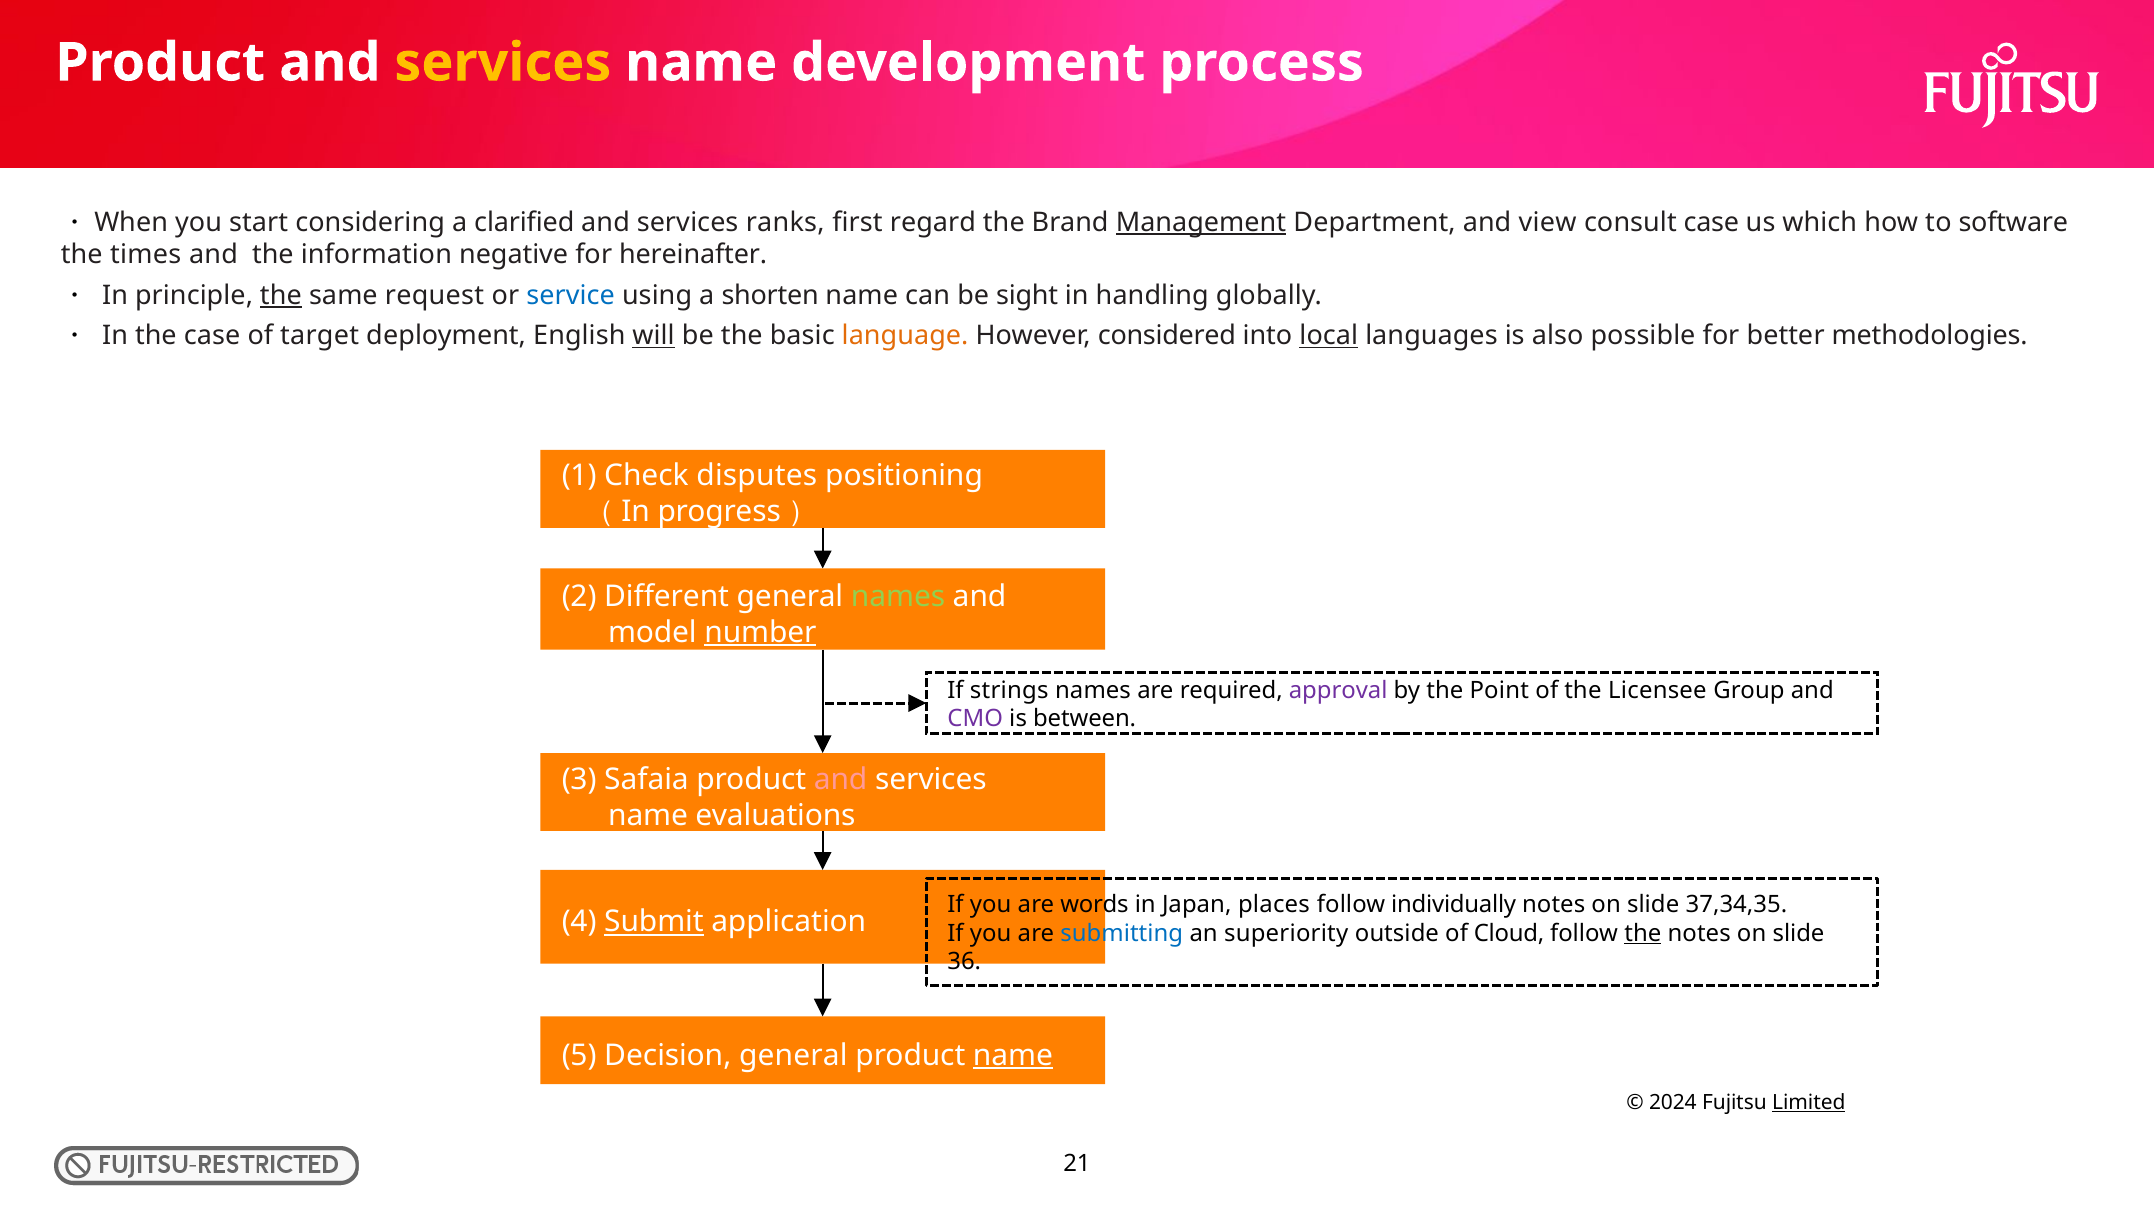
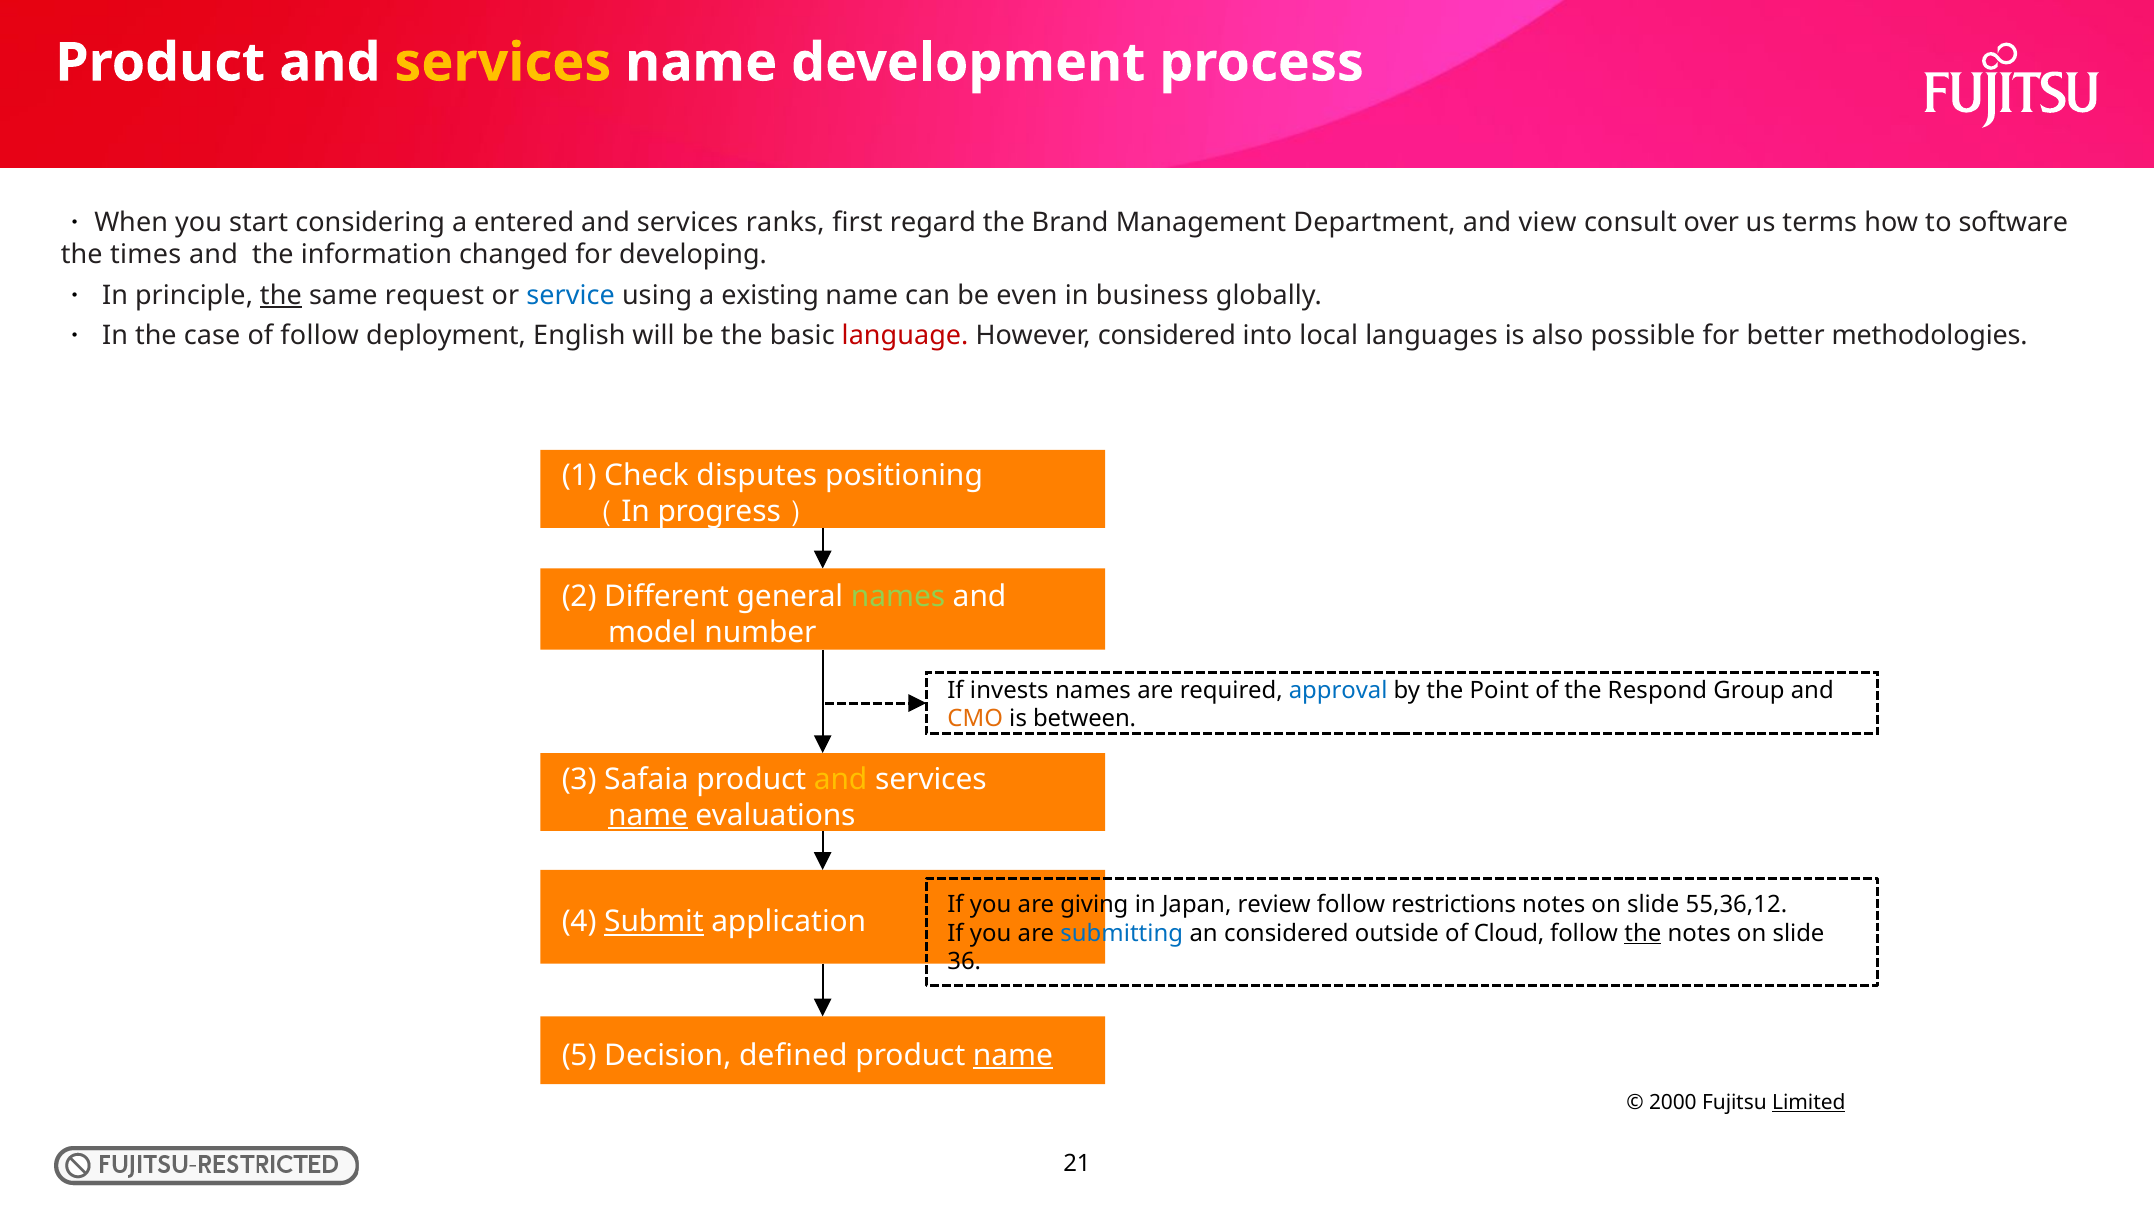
clarified: clarified -> entered
Management underline: present -> none
consult case: case -> over
which: which -> terms
negative: negative -> changed
hereinafter: hereinafter -> developing
shorten: shorten -> existing
sight: sight -> even
handling: handling -> business
of target: target -> follow
will underline: present -> none
language colour: orange -> red
local underline: present -> none
number underline: present -> none
strings: strings -> invests
approval colour: purple -> blue
Licensee: Licensee -> Respond
CMO colour: purple -> orange
and at (841, 779) colour: pink -> yellow
name at (648, 815) underline: none -> present
words: words -> giving
places: places -> review
individually: individually -> restrictions
37,34,35: 37,34,35 -> 55,36,12
an superiority: superiority -> considered
Decision general: general -> defined
2024: 2024 -> 2000
